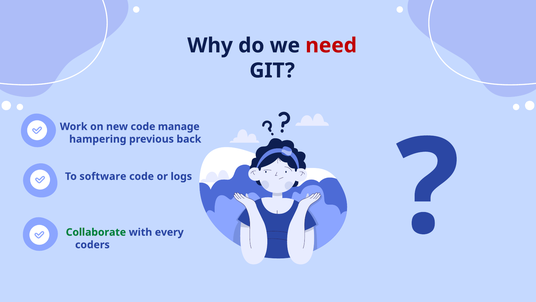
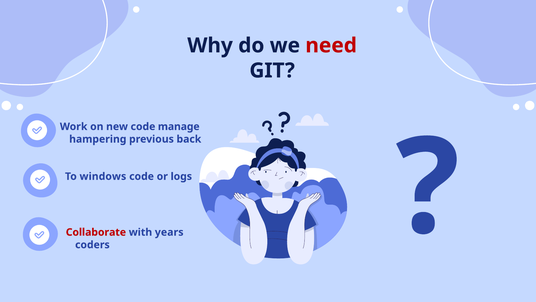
software: software -> windows
Collaborate colour: green -> red
every: every -> years
